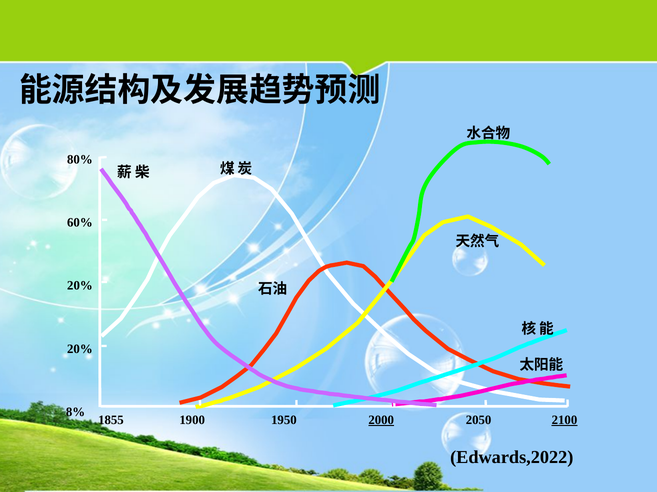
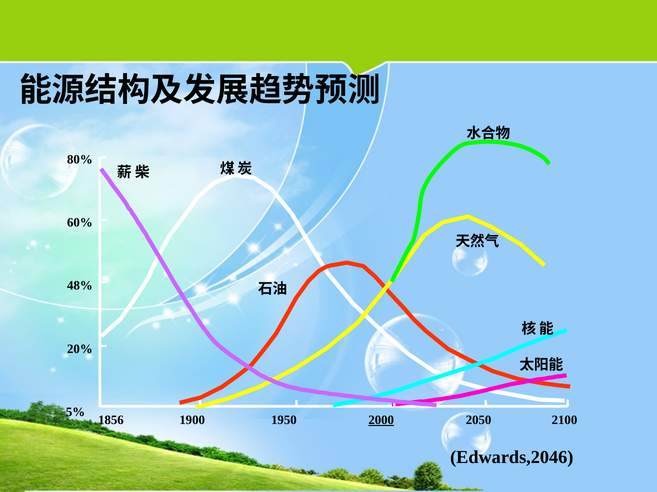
20% at (80, 286): 20% -> 48%
8%: 8% -> 5%
1855: 1855 -> 1856
2100 underline: present -> none
Edwards,2022: Edwards,2022 -> Edwards,2046
